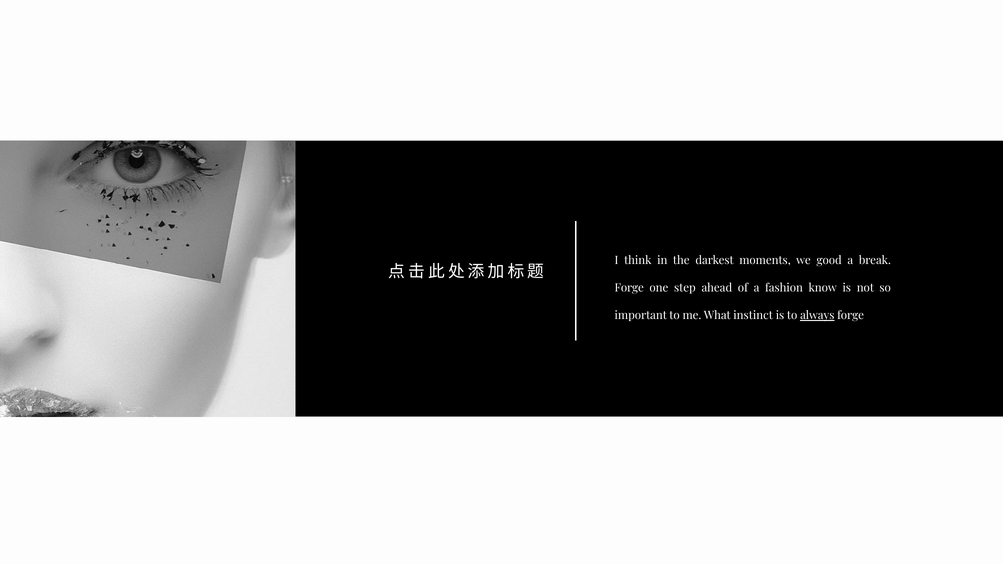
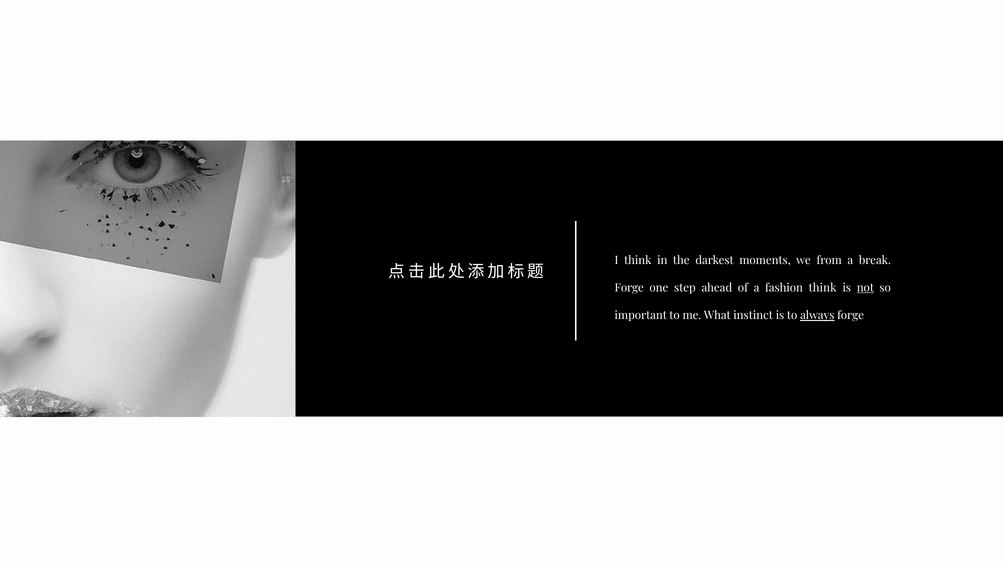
good: good -> from
fashion know: know -> think
not underline: none -> present
